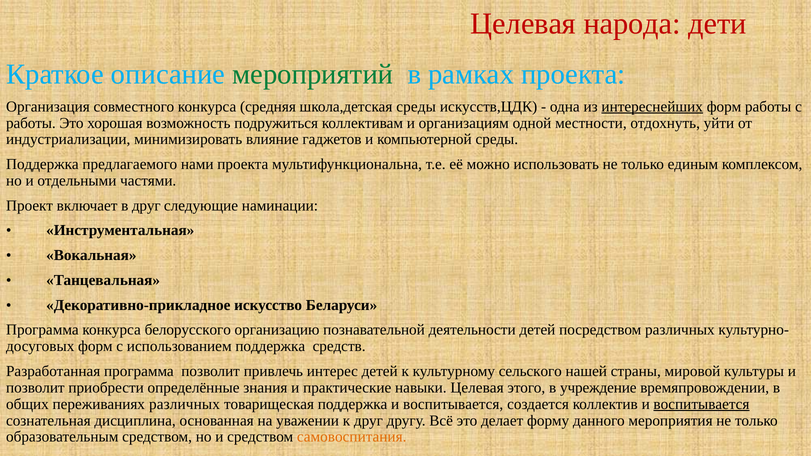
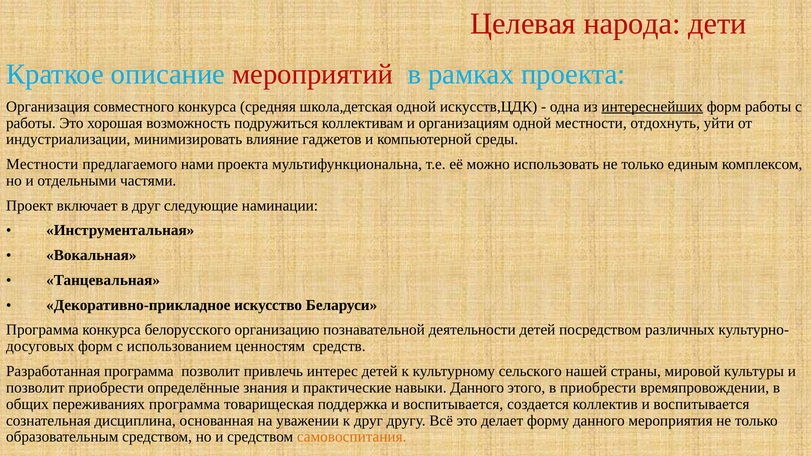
мероприятий colour: green -> red
школа,детская среды: среды -> одной
Поддержка at (42, 164): Поддержка -> Местности
использованием поддержка: поддержка -> ценностям
навыки Целевая: Целевая -> Данного
в учреждение: учреждение -> приобрести
переживаниях различных: различных -> программа
воспитывается at (701, 404) underline: present -> none
